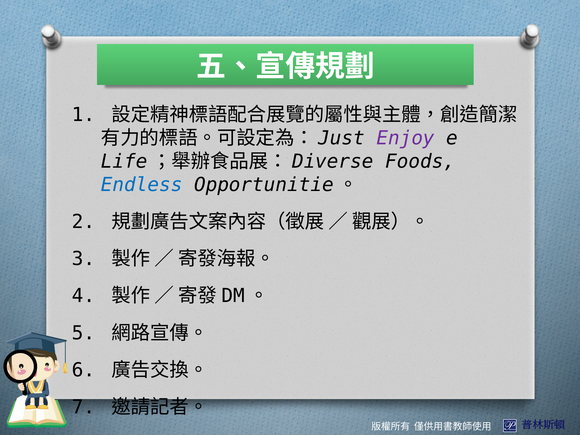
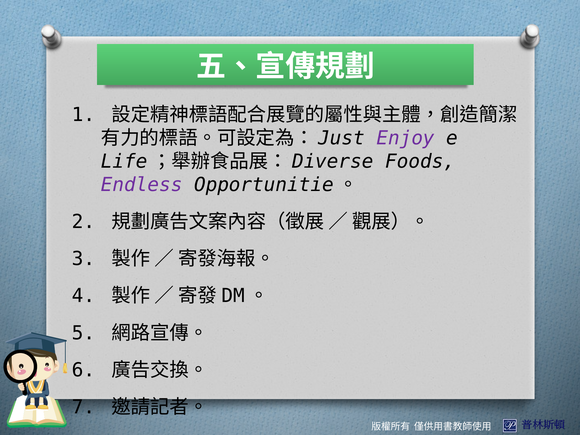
Endless colour: blue -> purple
